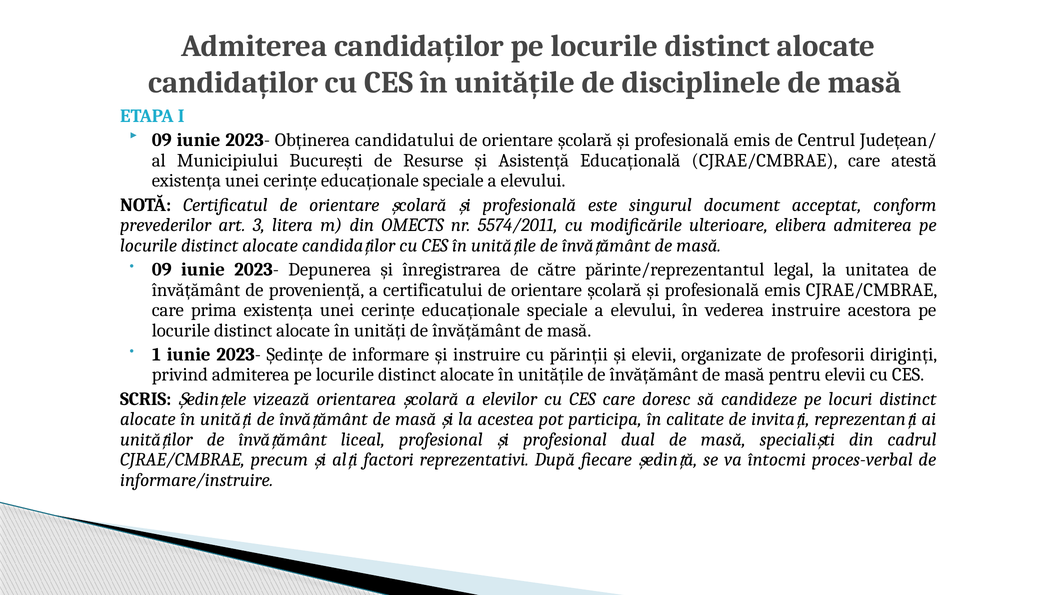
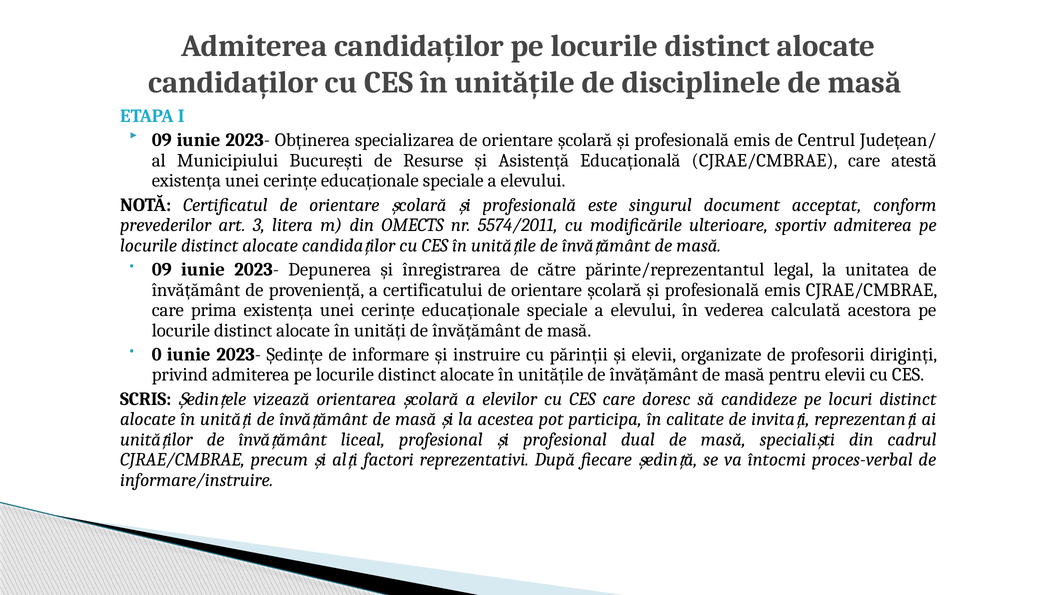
candidatului: candidatului -> specializarea
elibera: elibera -> sportiv
vederea instruire: instruire -> calculată
1: 1 -> 0
